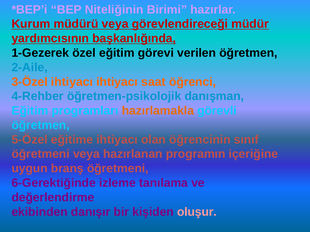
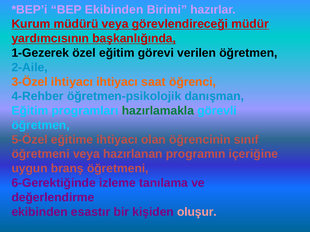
BEP Niteliğinin: Niteliğinin -> Ekibinden
hazırlamakla colour: orange -> green
danışır: danışır -> esastır
